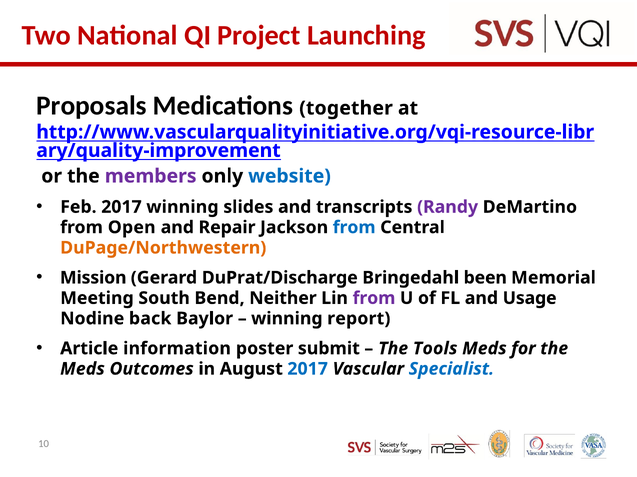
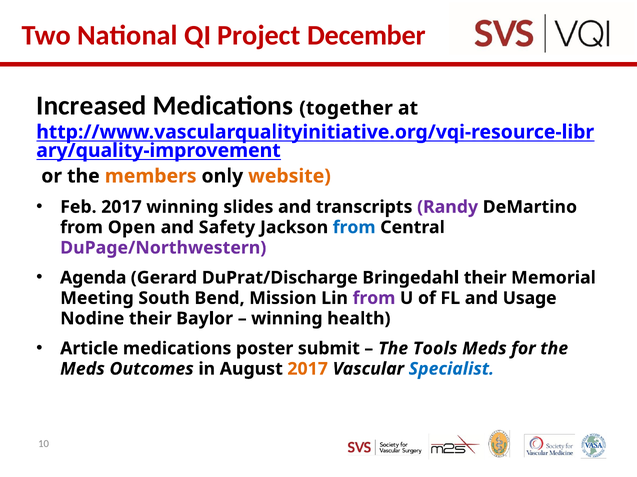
Launching: Launching -> December
Proposals: Proposals -> Increased
members colour: purple -> orange
website colour: blue -> orange
Repair: Repair -> Safety
DuPage/Northwestern colour: orange -> purple
Mission: Mission -> Agenda
Bringedahl been: been -> their
Neither: Neither -> Mission
Nodine back: back -> their
report: report -> health
Article information: information -> medications
2017 at (308, 369) colour: blue -> orange
